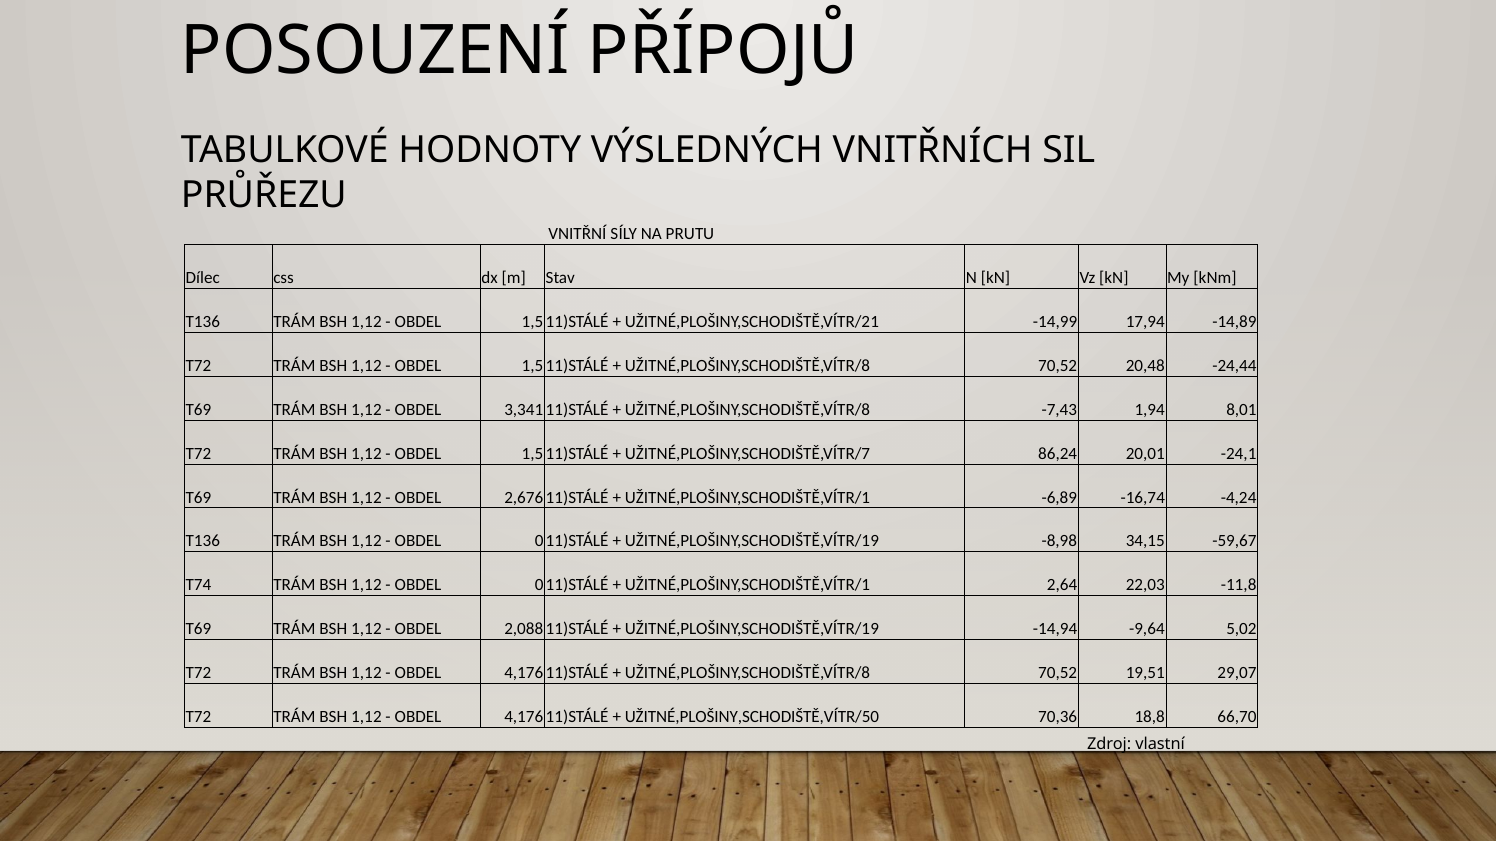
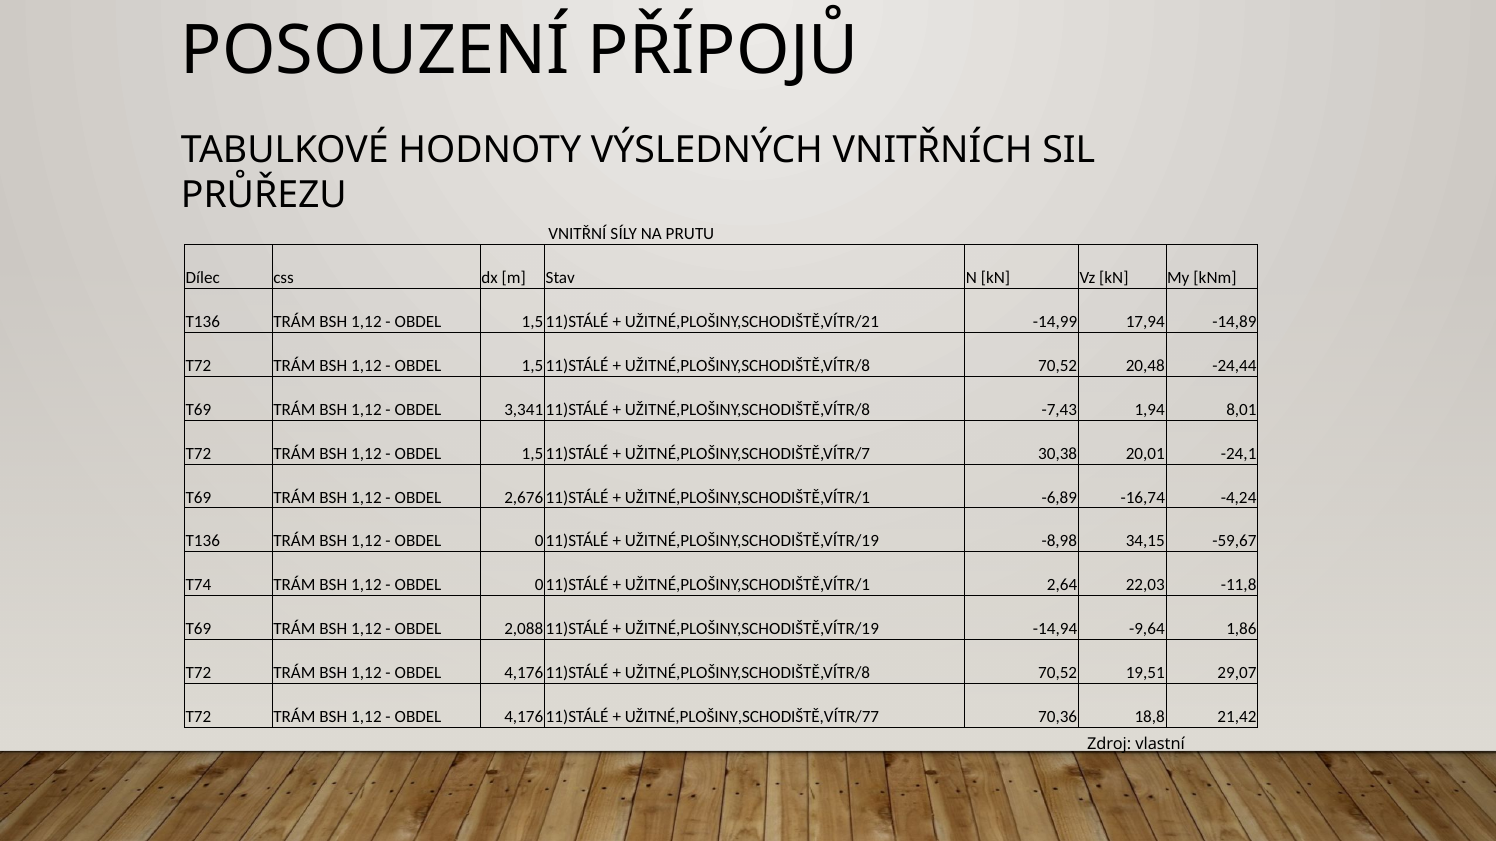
86,24: 86,24 -> 30,38
5,02: 5,02 -> 1,86
UŽITNÉ,PLOŠINY,SCHODIŠTĚ,VÍTR/50: UŽITNÉ,PLOŠINY,SCHODIŠTĚ,VÍTR/50 -> UŽITNÉ,PLOŠINY,SCHODIŠTĚ,VÍTR/77
66,70: 66,70 -> 21,42
